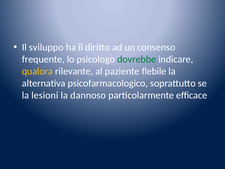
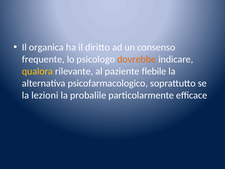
sviluppo: sviluppo -> organica
dovrebbe colour: green -> orange
lesioni: lesioni -> lezioni
dannoso: dannoso -> probalile
